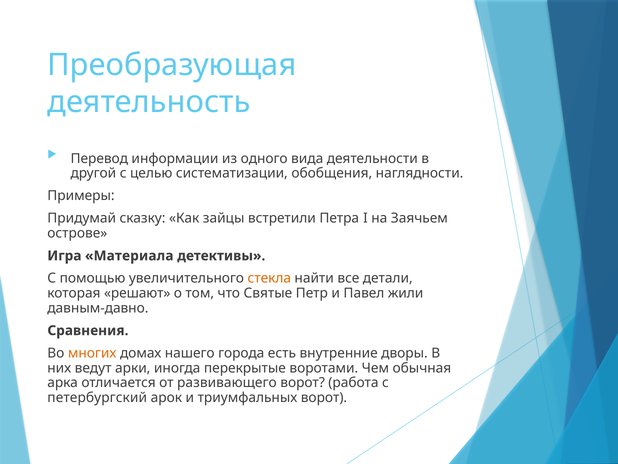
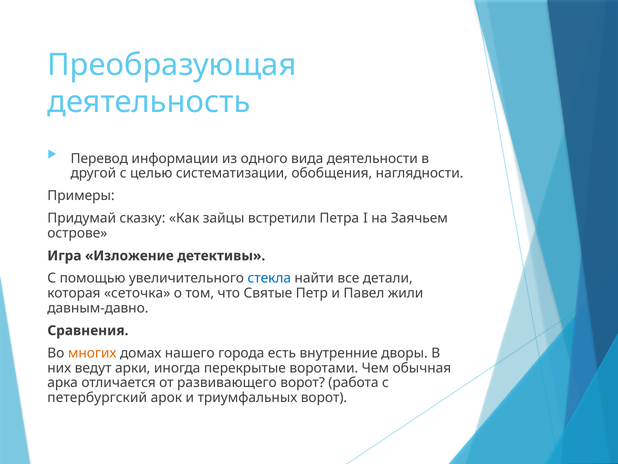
Материала: Материала -> Изложение
стекла colour: orange -> blue
решают: решают -> сеточка
